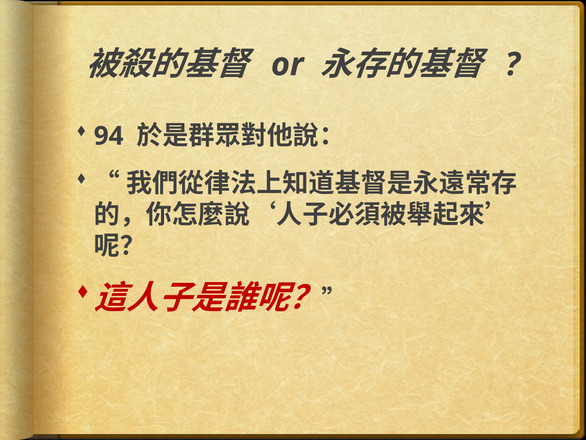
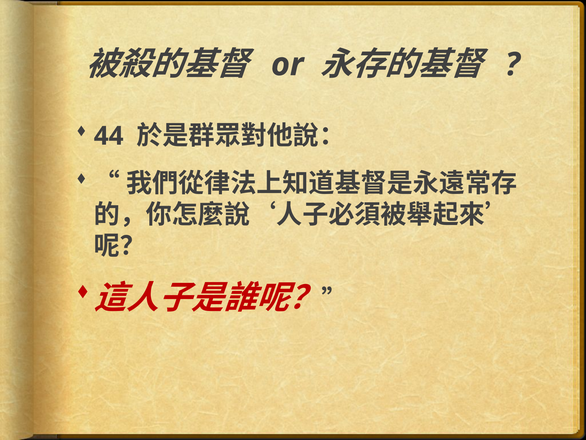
94: 94 -> 44
